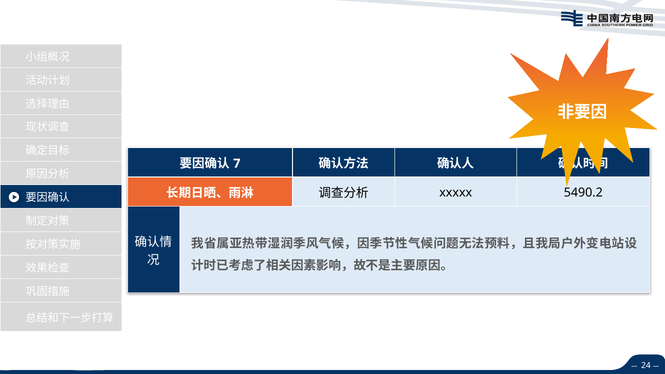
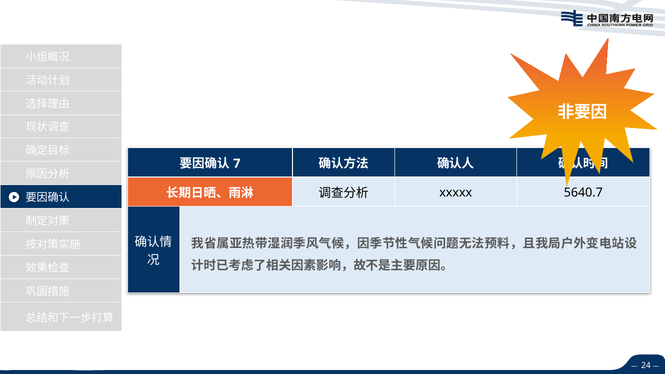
5490.2: 5490.2 -> 5640.7
